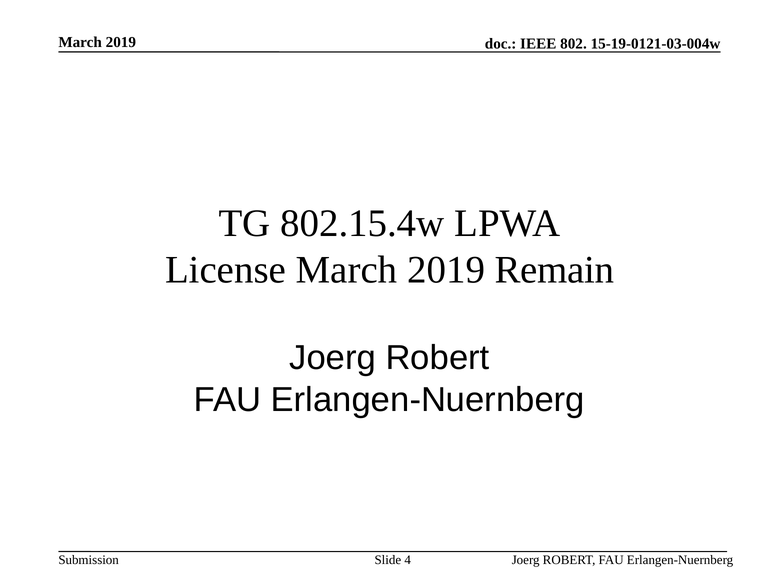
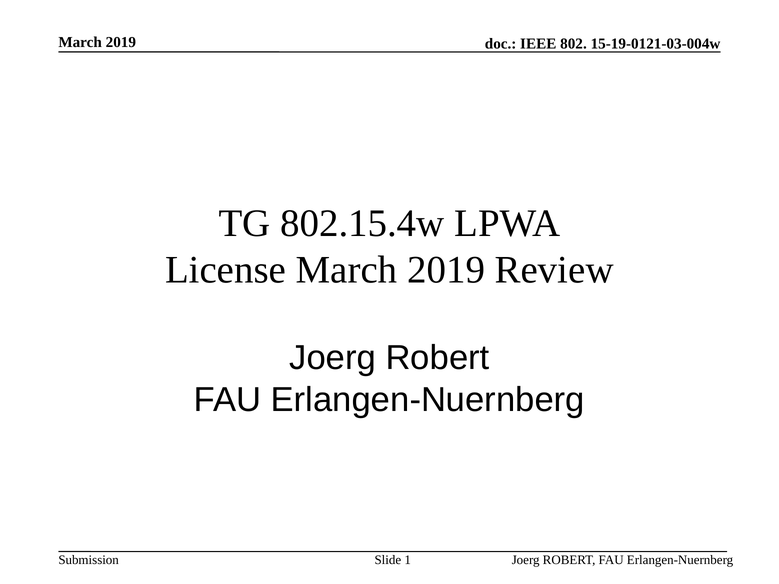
Remain: Remain -> Review
4: 4 -> 1
